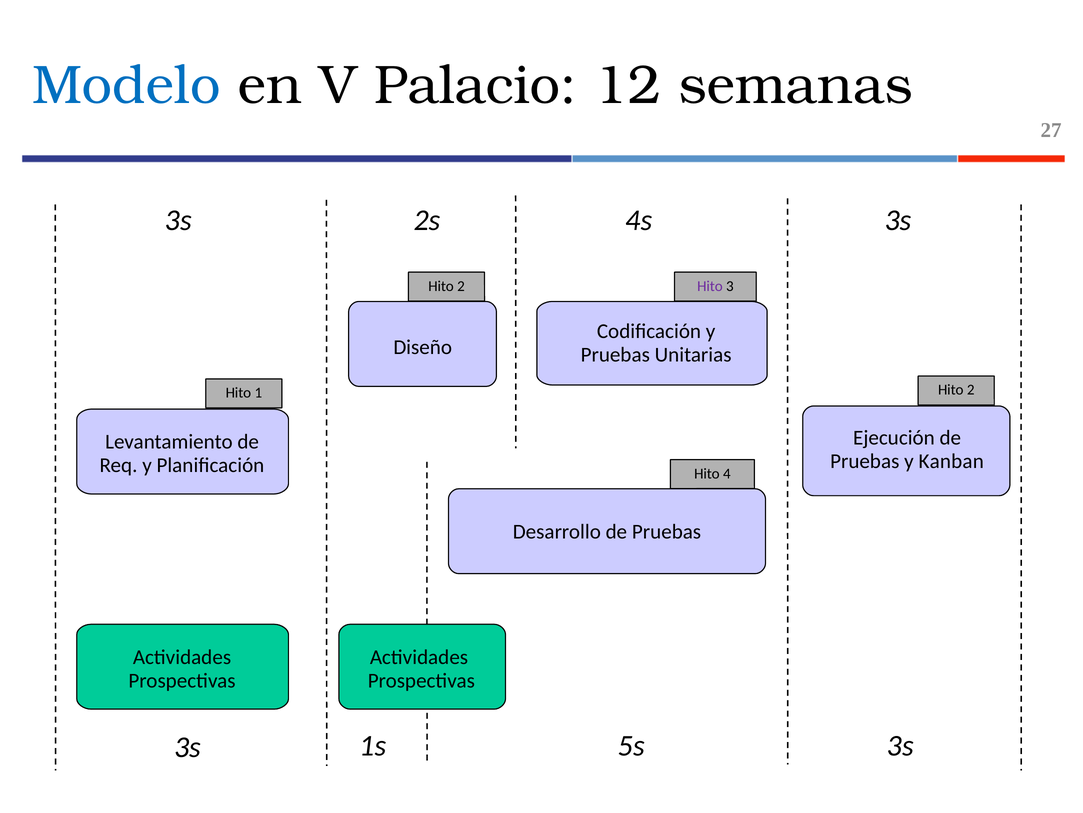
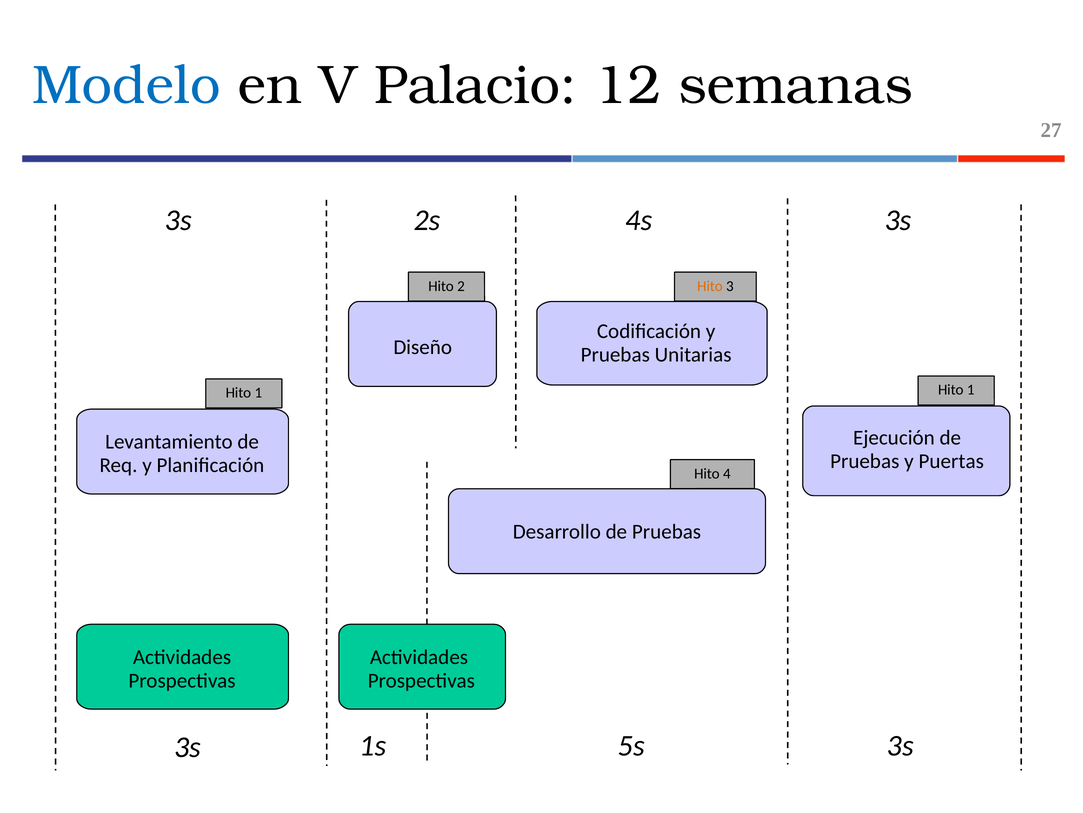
Hito at (710, 286) colour: purple -> orange
2 at (971, 390): 2 -> 1
Kanban: Kanban -> Puertas
